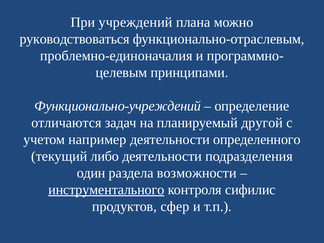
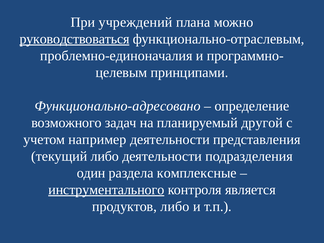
руководствоваться underline: none -> present
Функционально-учреждений: Функционально-учреждений -> Функционально-адресовано
отличаются: отличаются -> возможного
определенного: определенного -> представления
возможности: возможности -> комплексные
сифилис: сифилис -> является
продуктов сфер: сфер -> либо
